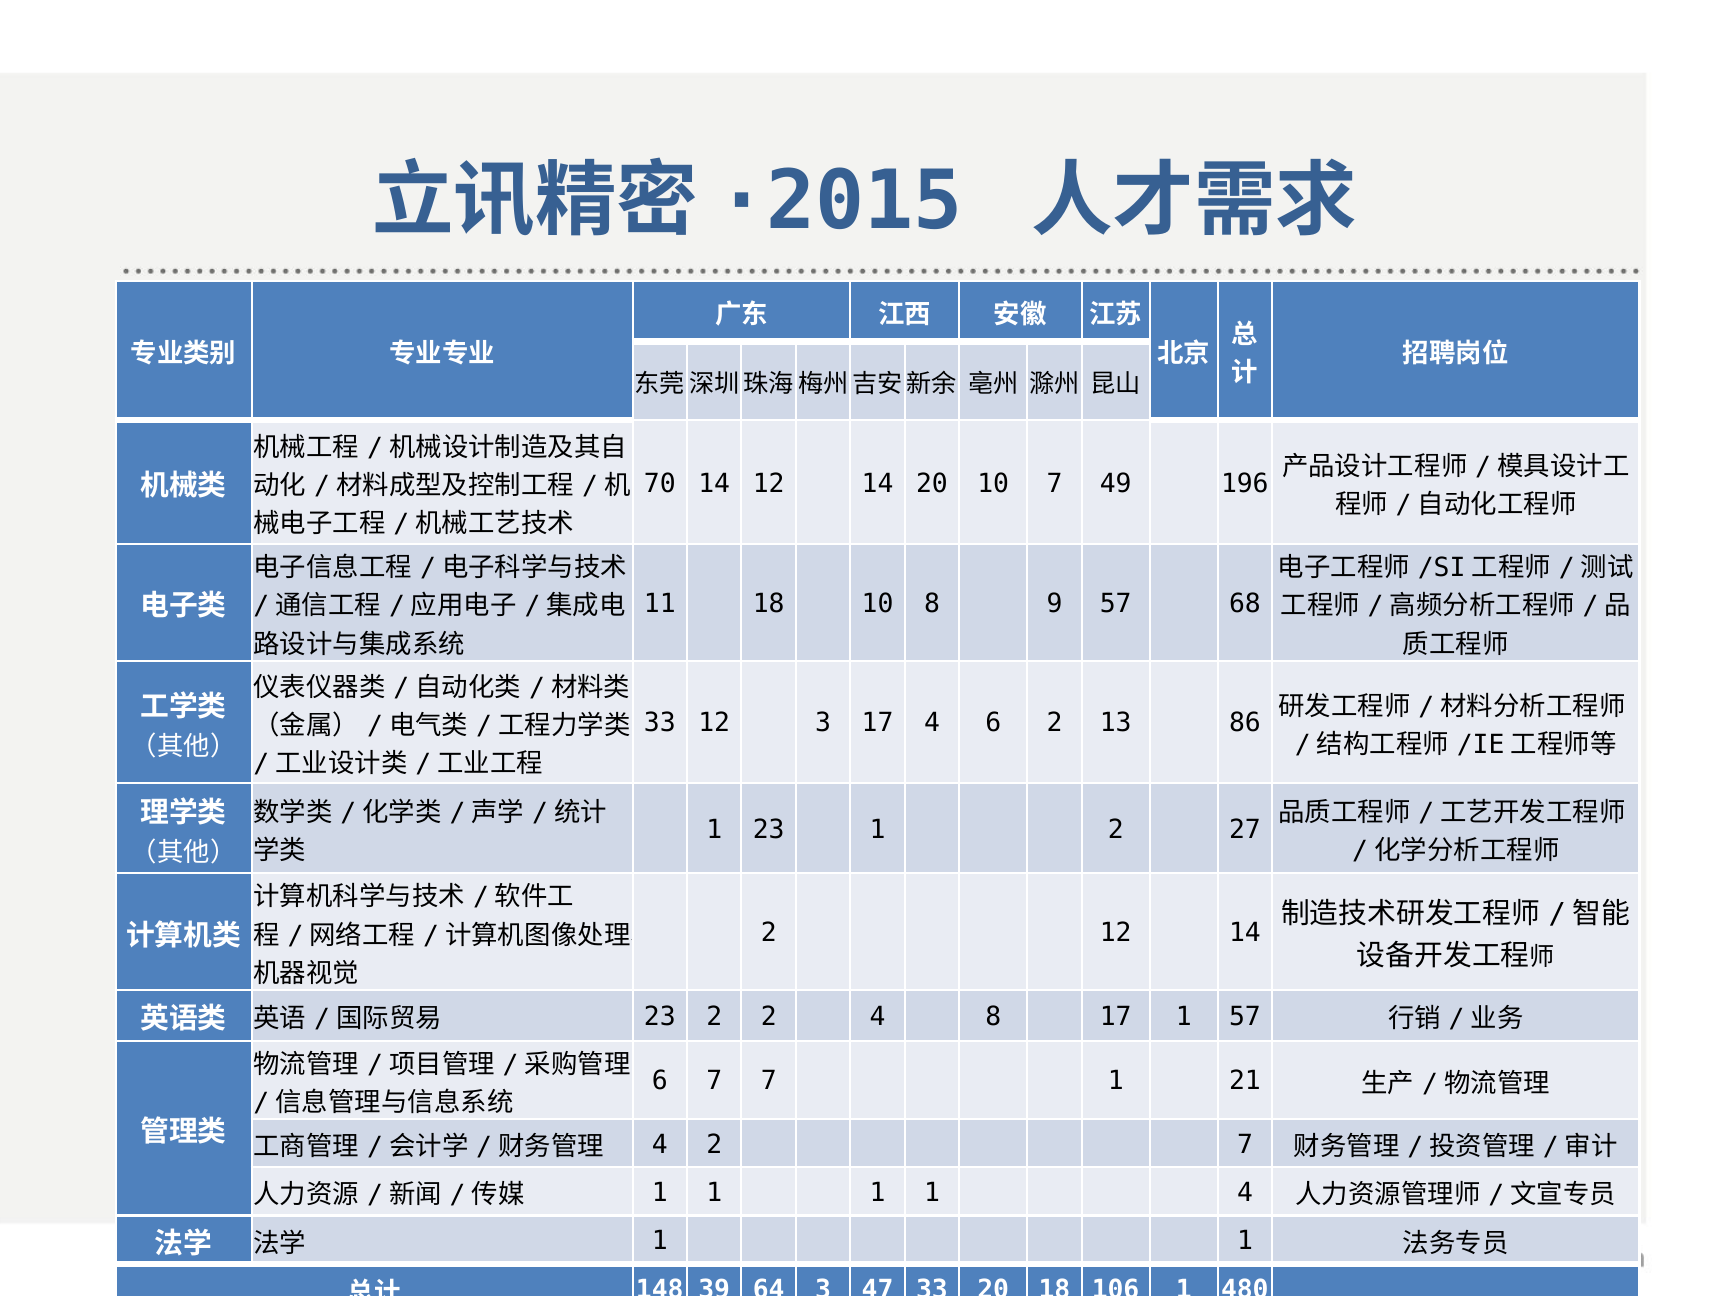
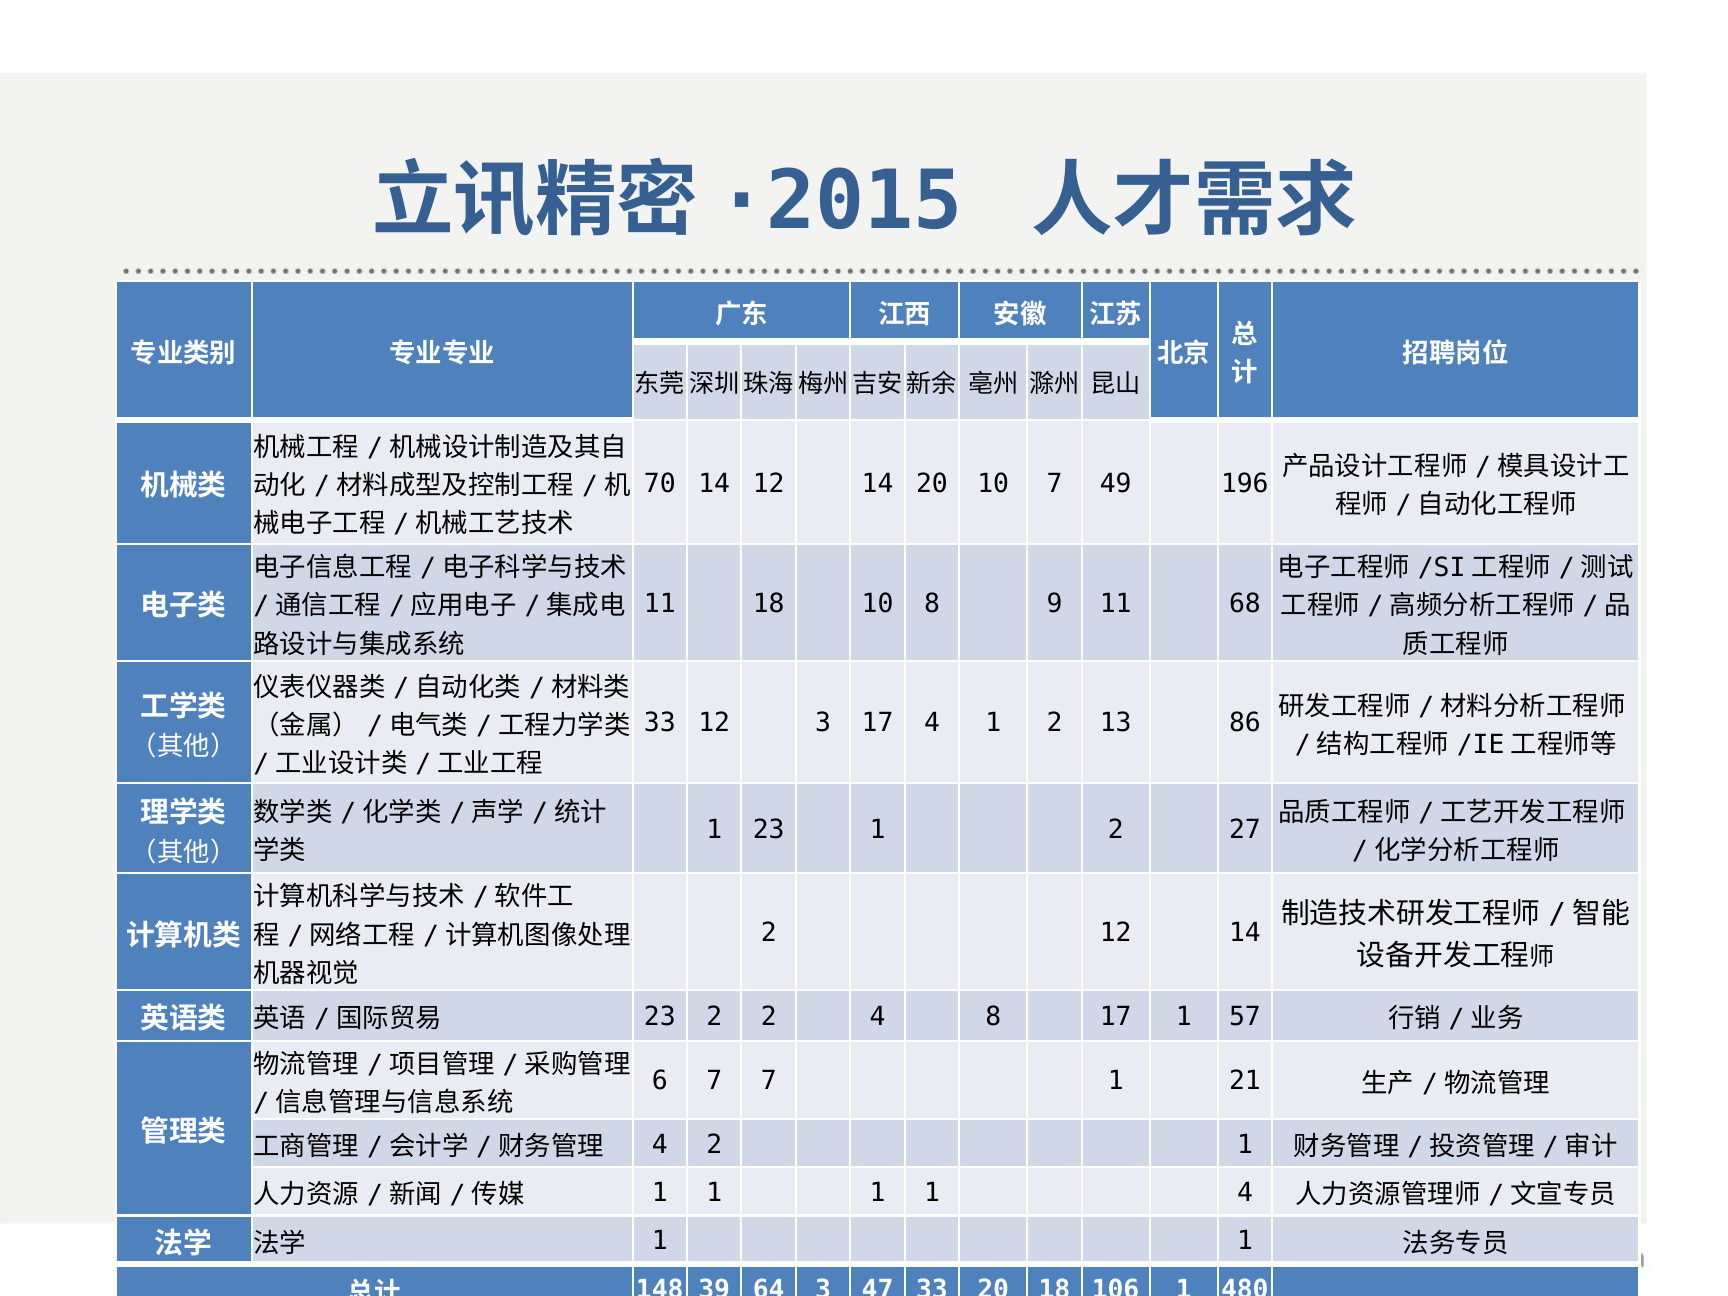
9 57: 57 -> 11
4 6: 6 -> 1
2 7: 7 -> 1
